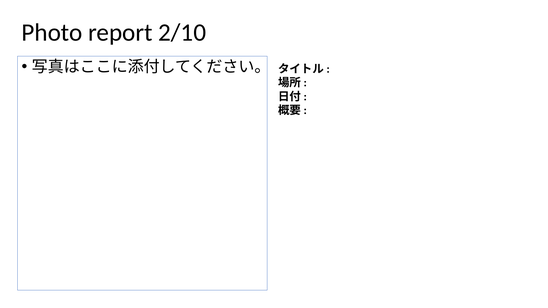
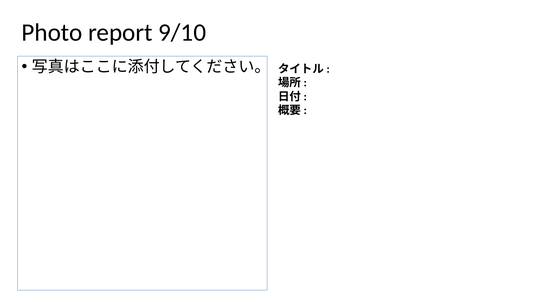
2/10: 2/10 -> 9/10
